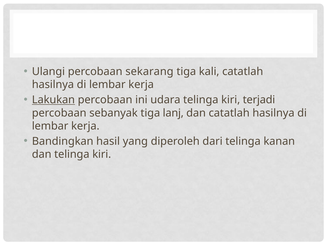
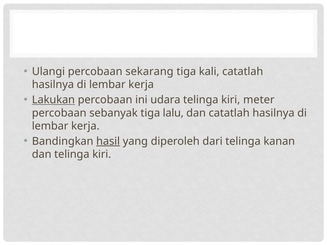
terjadi: terjadi -> meter
lanj: lanj -> lalu
hasil underline: none -> present
